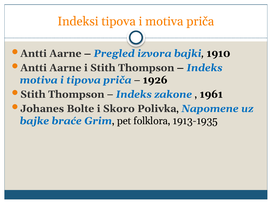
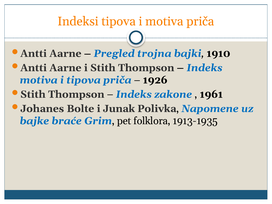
izvora: izvora -> trojna
Skoro: Skoro -> Junak
